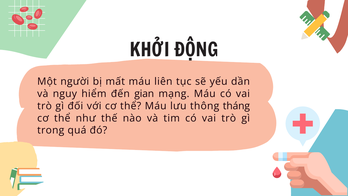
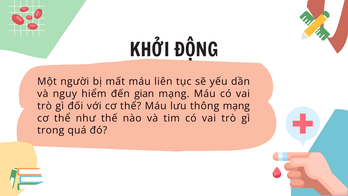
thông tháng: tháng -> mạng
